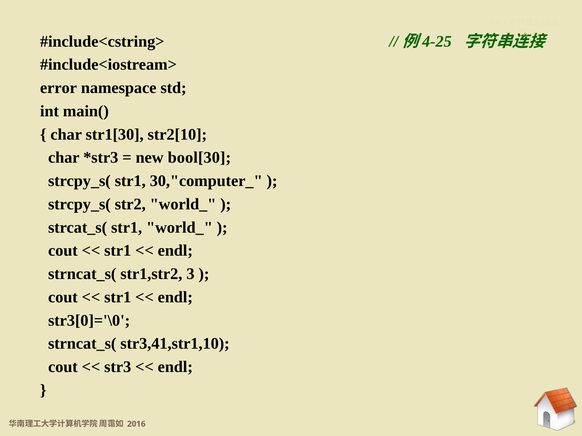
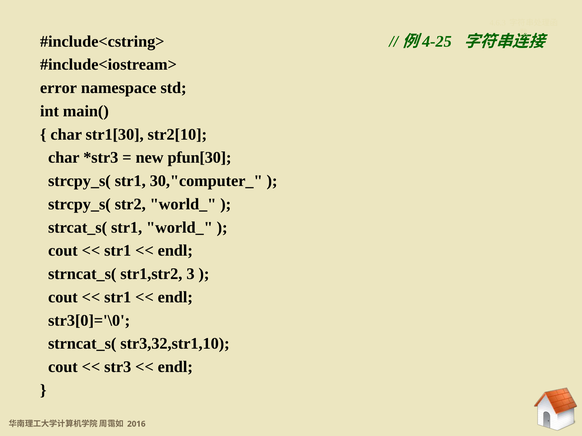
bool[30: bool[30 -> pfun[30
str3,41,str1,10: str3,41,str1,10 -> str3,32,str1,10
